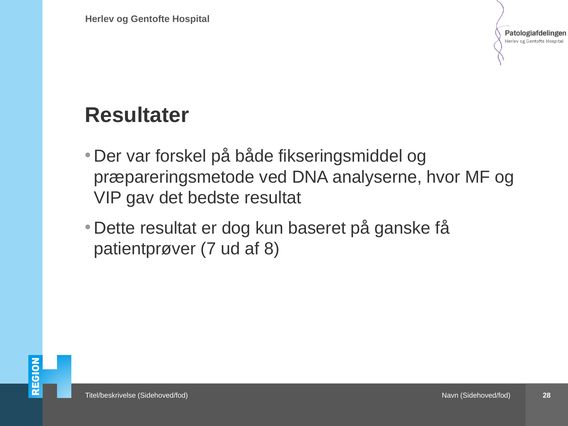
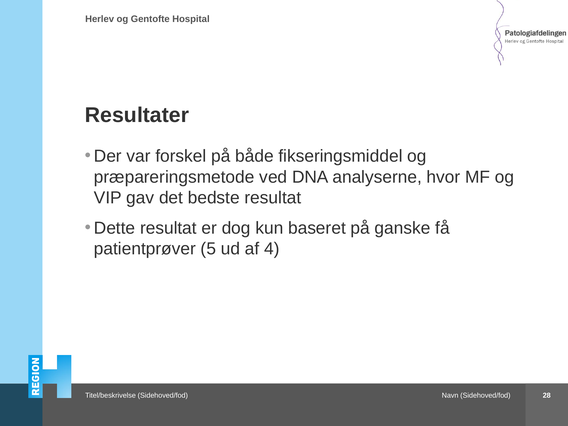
7: 7 -> 5
8: 8 -> 4
